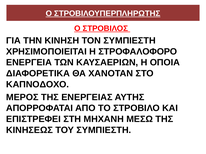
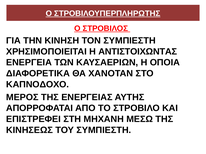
ΣΤΡΟΦΑΛΟΦΟΡΟ: ΣΤΡΟΦΑΛΟΦΟΡΟ -> ΑΝΤΙΣΤΟΙΧΩΝΤΑΣ
